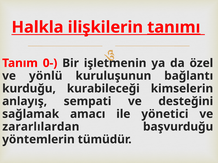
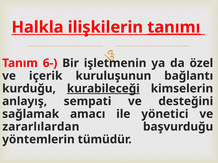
0-: 0- -> 6-
yönlü: yönlü -> içerik
kurabileceği underline: none -> present
